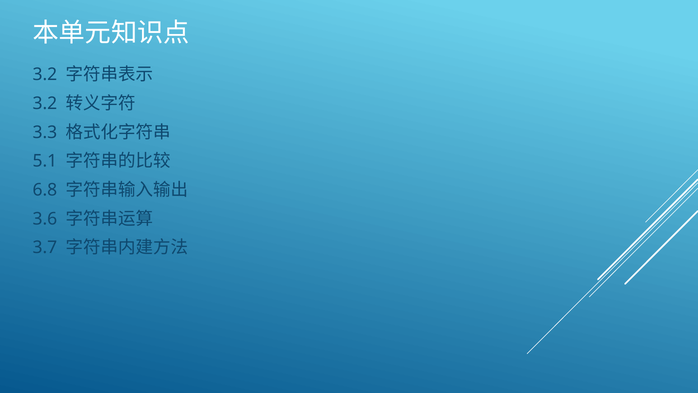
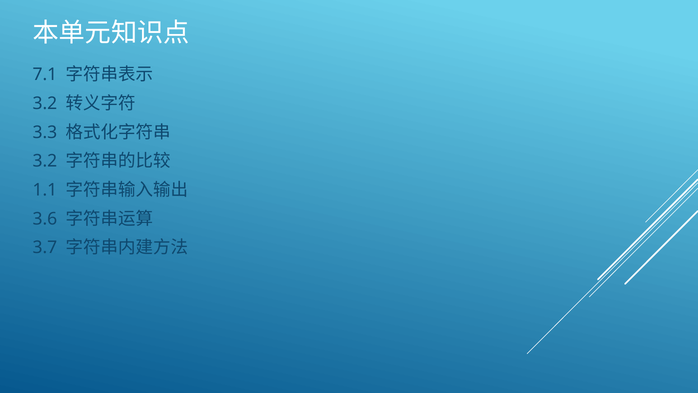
3.2 at (45, 75): 3.2 -> 7.1
5.1 at (45, 161): 5.1 -> 3.2
6.8: 6.8 -> 1.1
